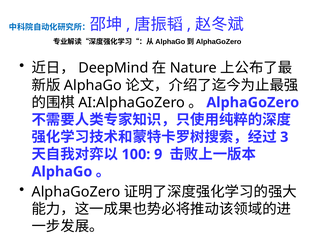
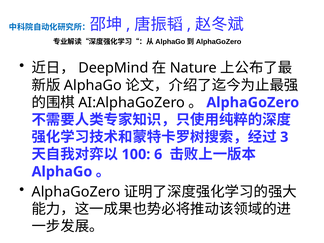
9: 9 -> 6
